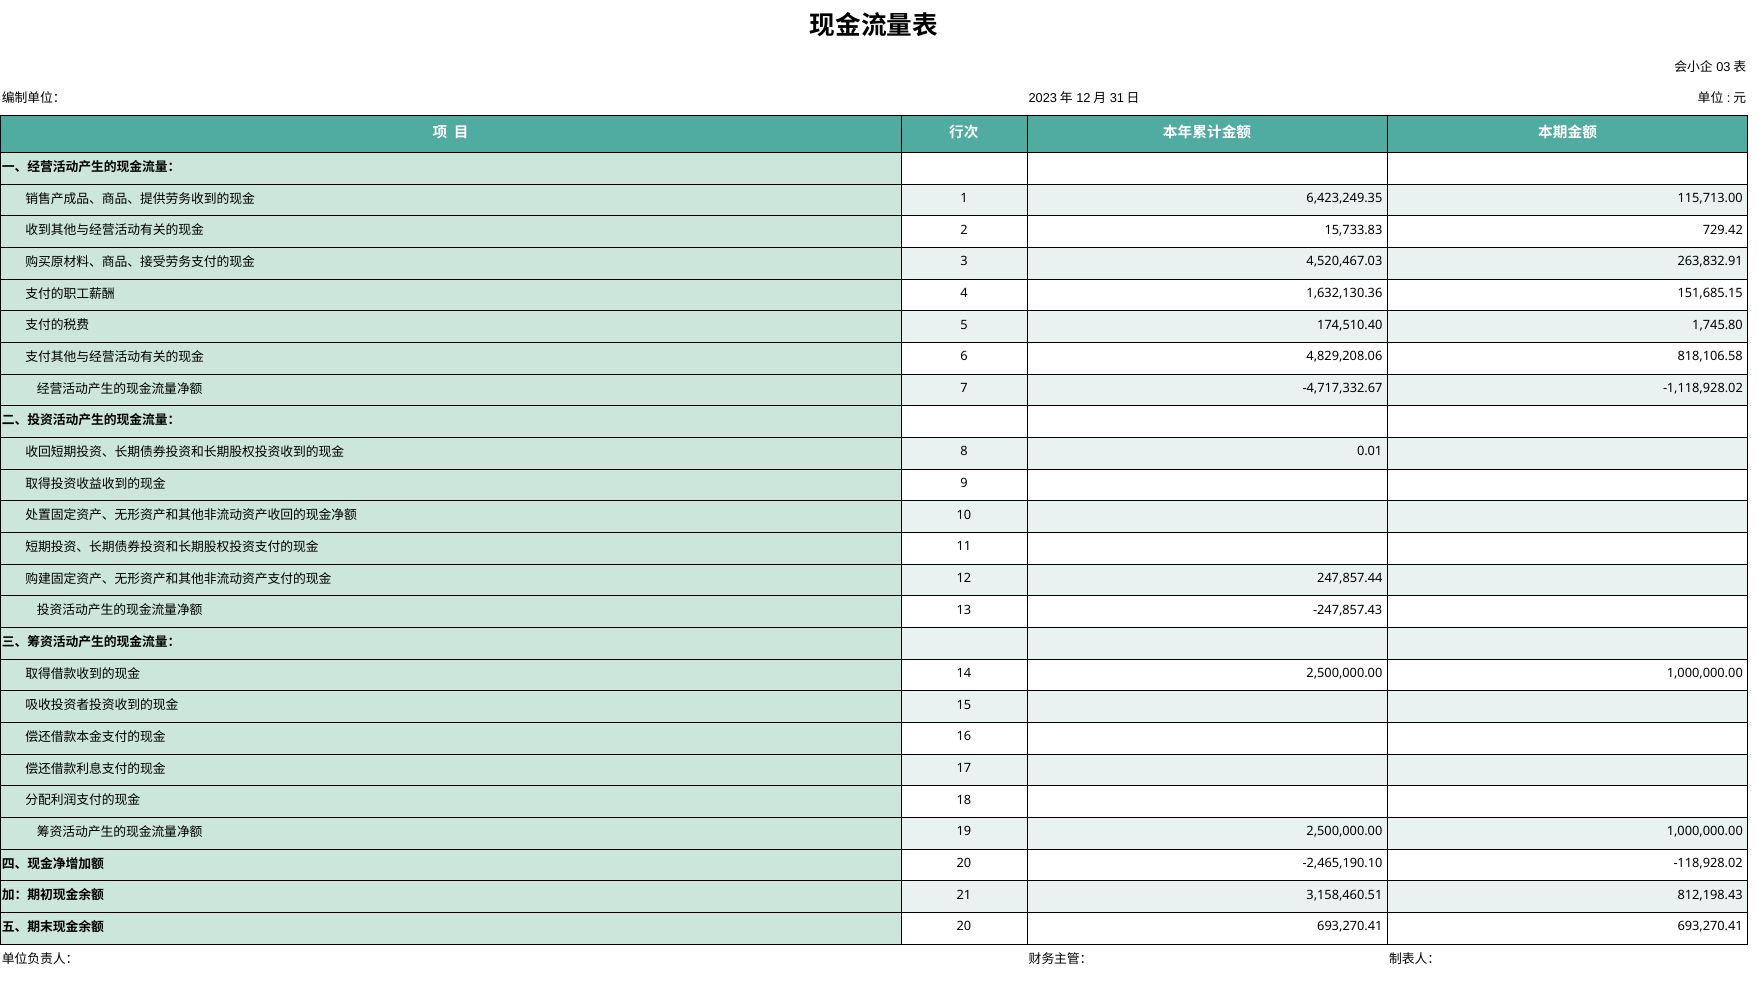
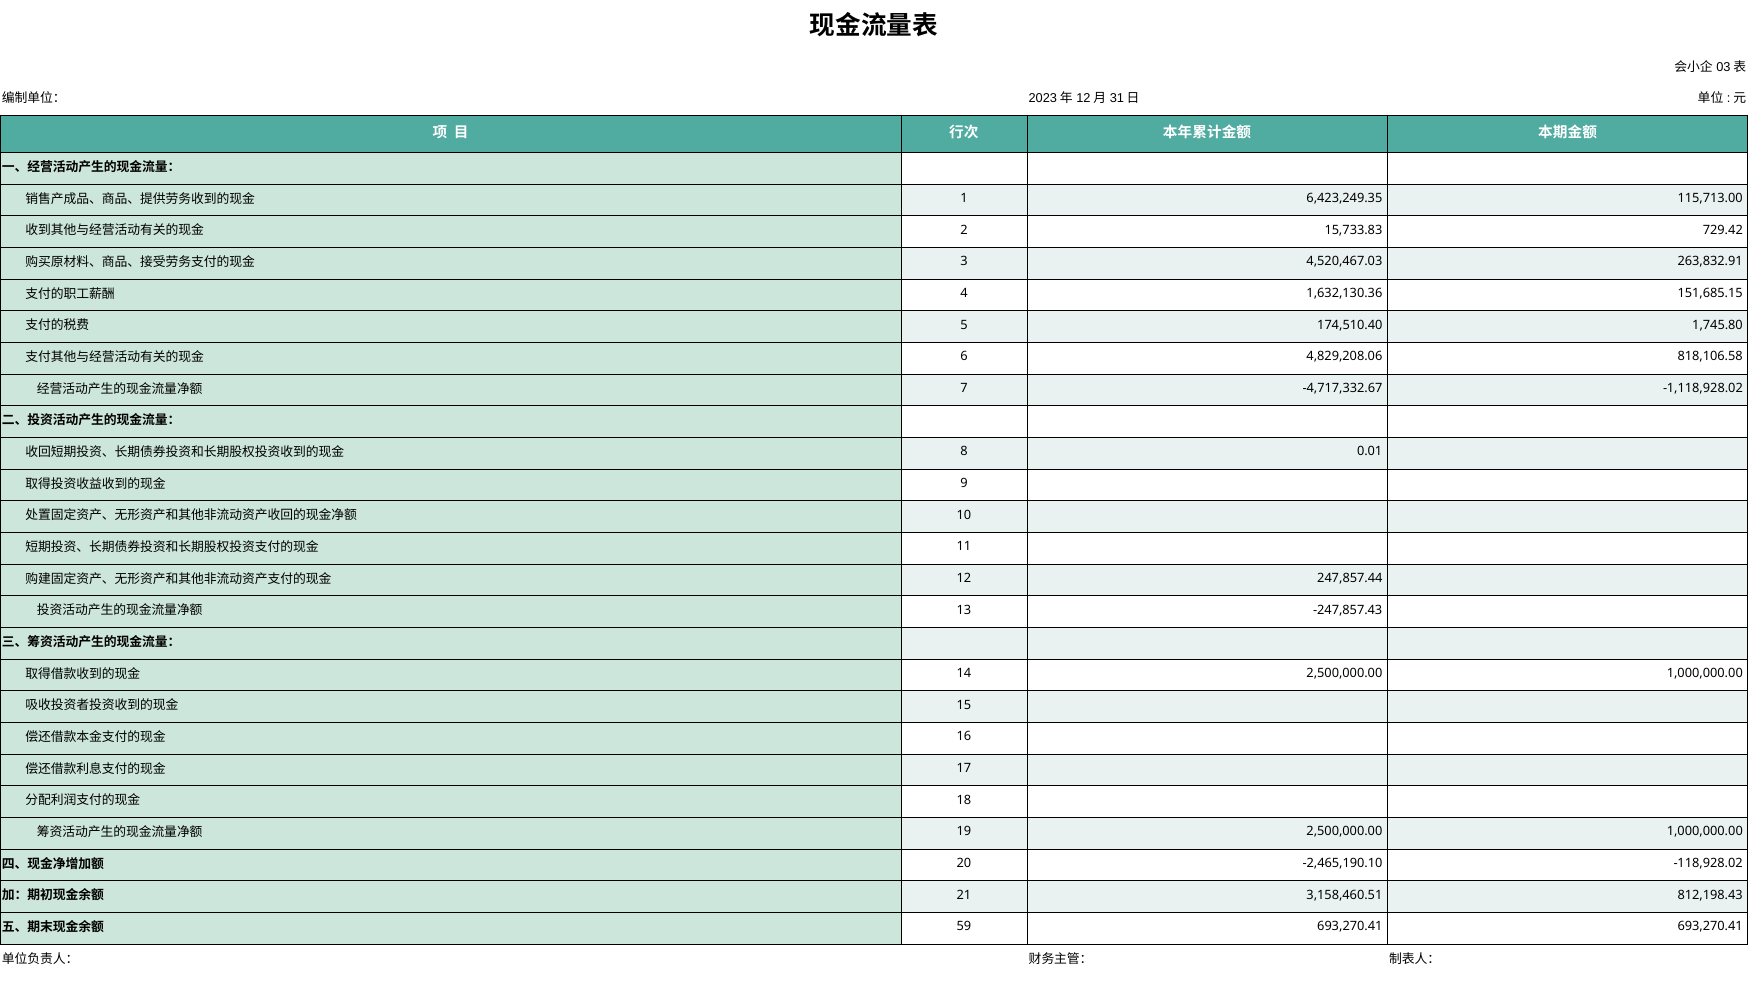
20 at (964, 926): 20 -> 59
